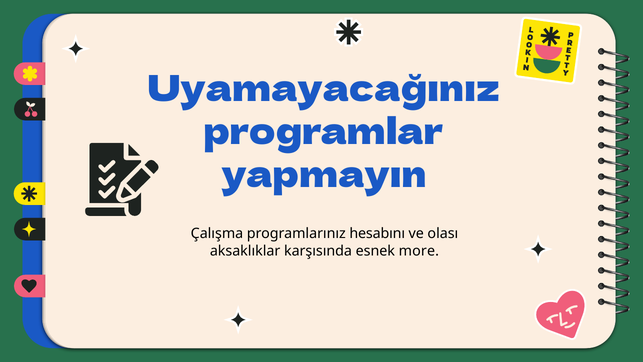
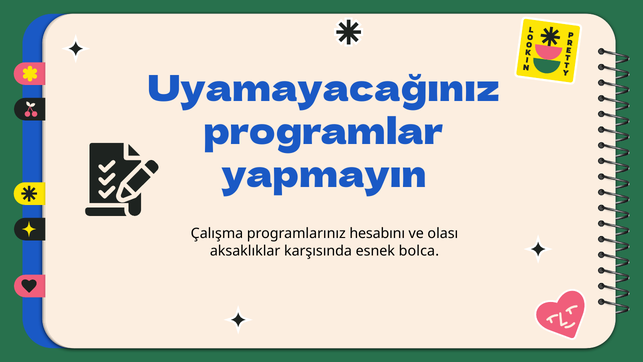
more: more -> bolca
